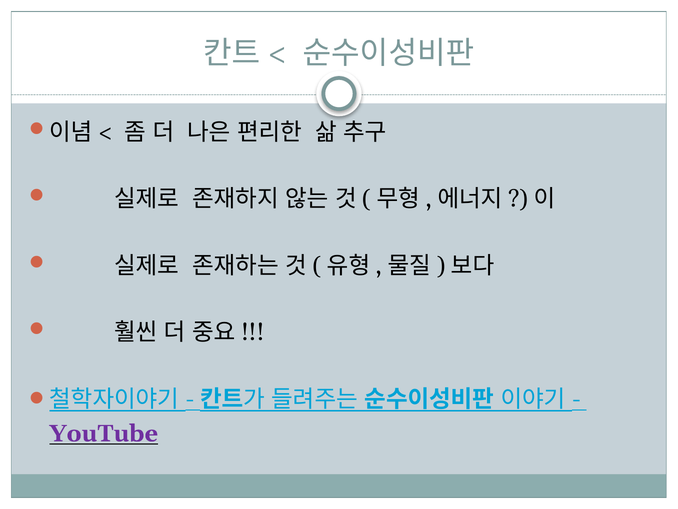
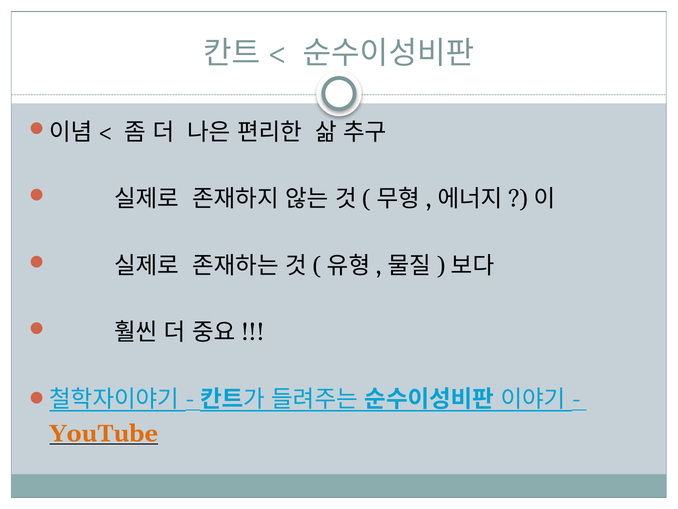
YouTube colour: purple -> orange
